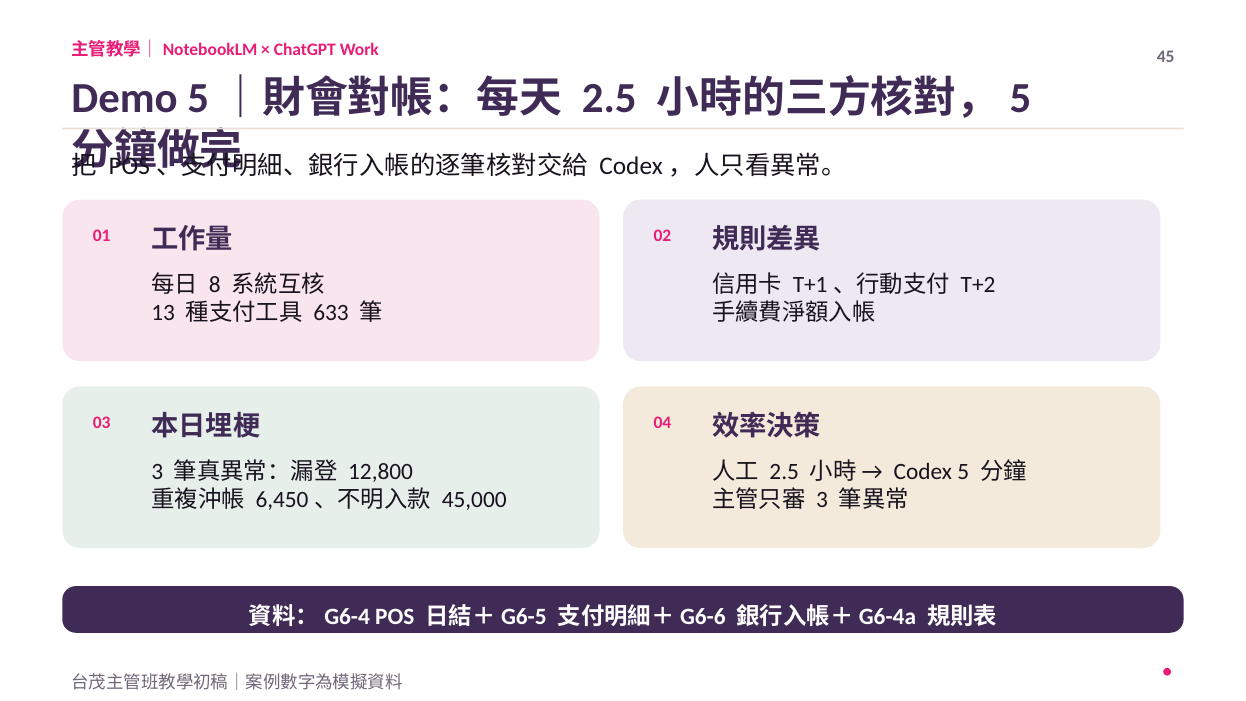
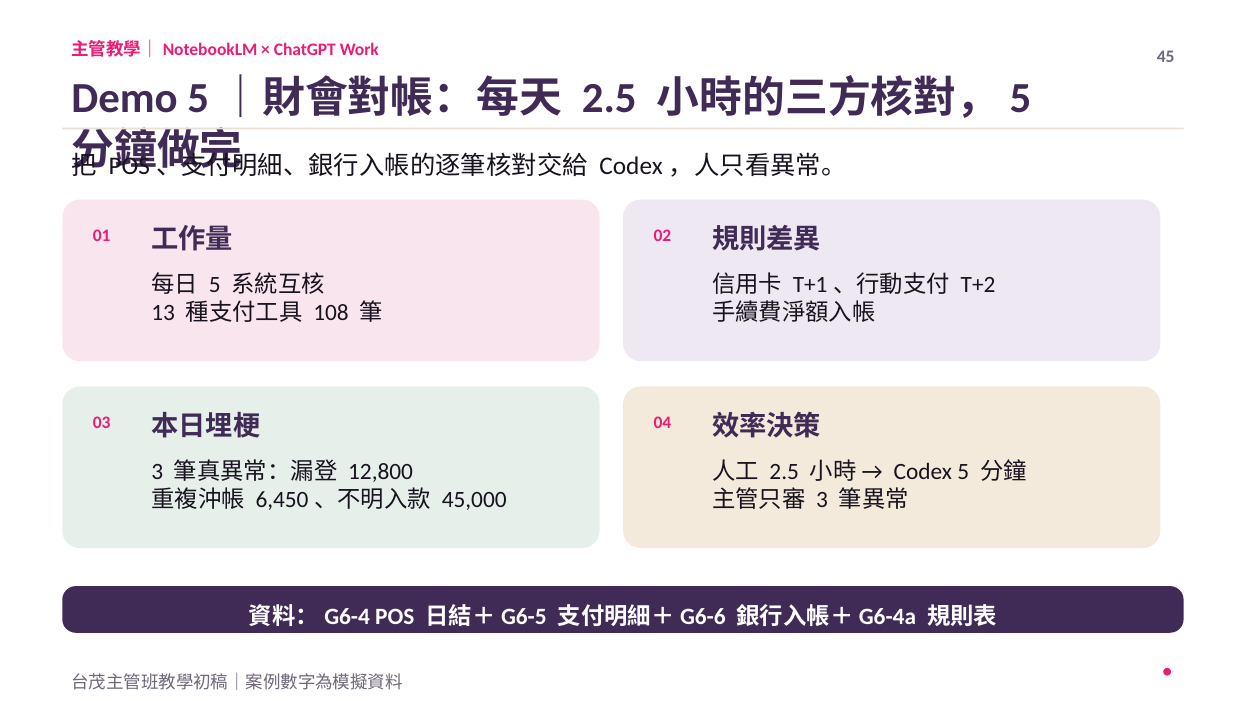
8 at (215, 285): 8 -> 5
633: 633 -> 108
